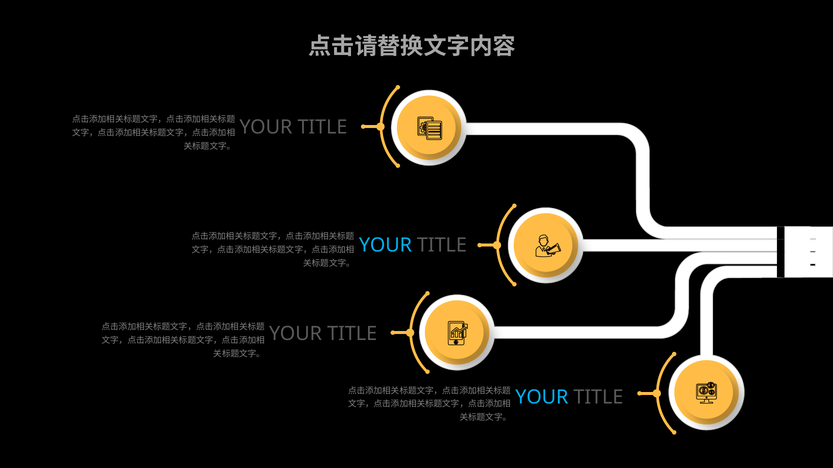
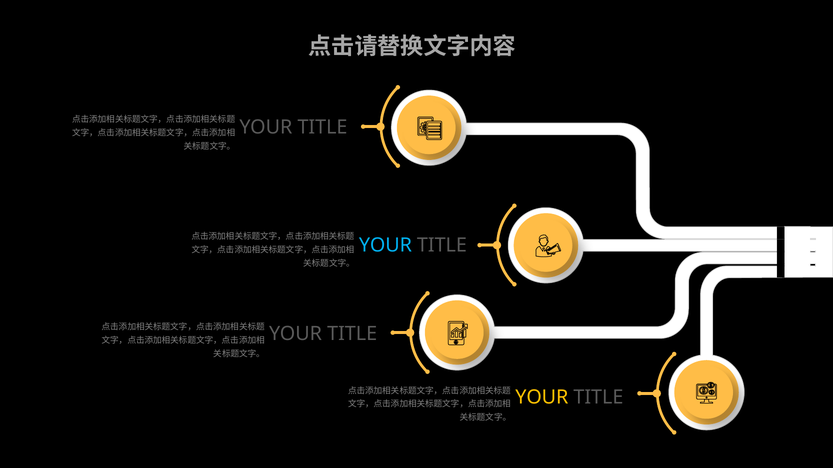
YOUR at (542, 398) colour: light blue -> yellow
